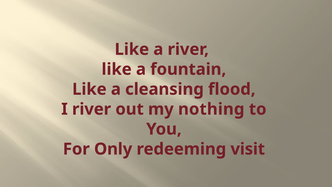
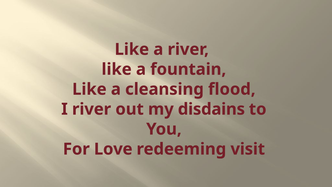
nothing: nothing -> disdains
Only: Only -> Love
